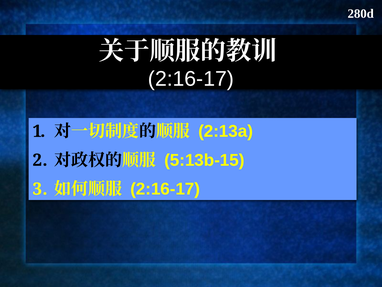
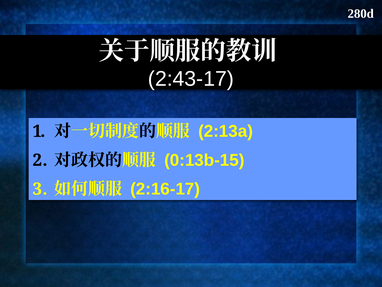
2:16-17 at (191, 79): 2:16-17 -> 2:43-17
5:13b-15: 5:13b-15 -> 0:13b-15
